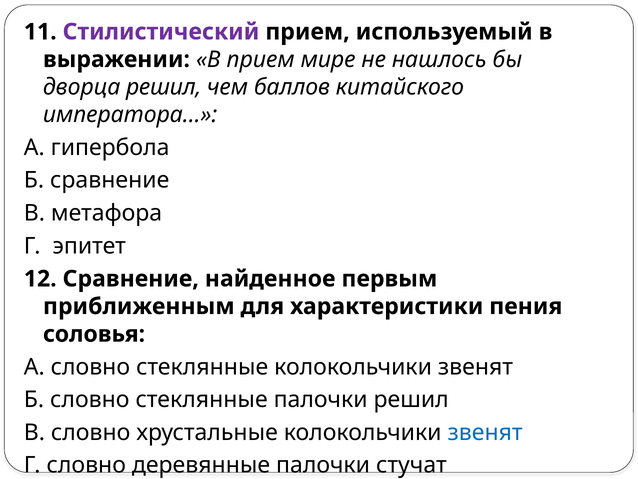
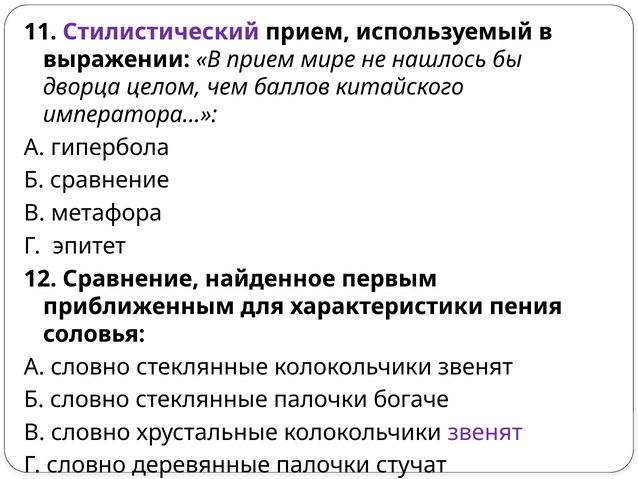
дворца решил: решил -> целом
палочки решил: решил -> богаче
звенят at (485, 432) colour: blue -> purple
